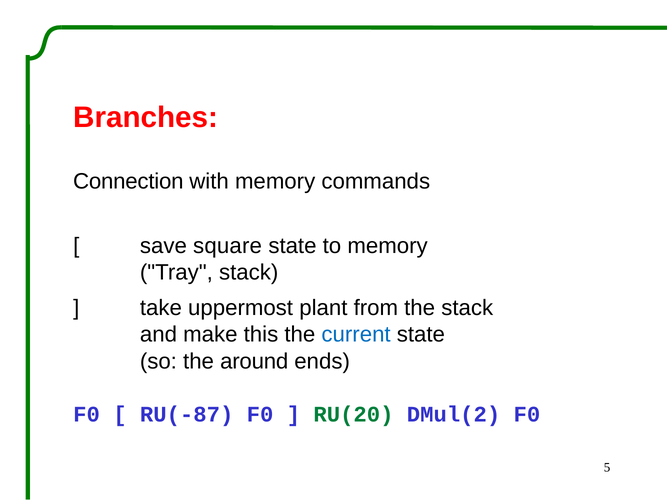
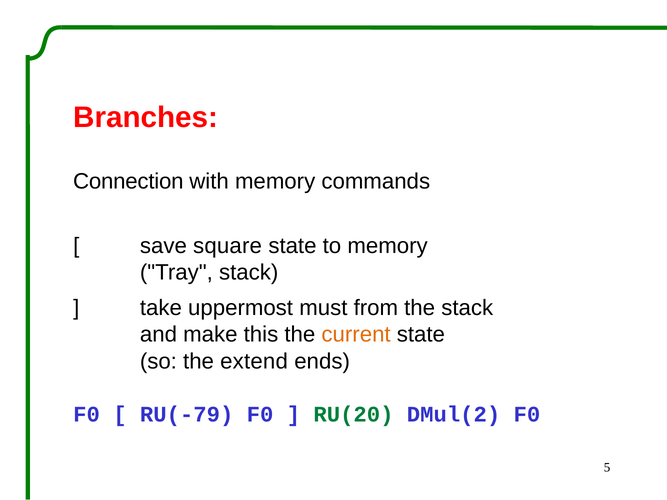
plant: plant -> must
current colour: blue -> orange
around: around -> extend
RU(-87: RU(-87 -> RU(-79
